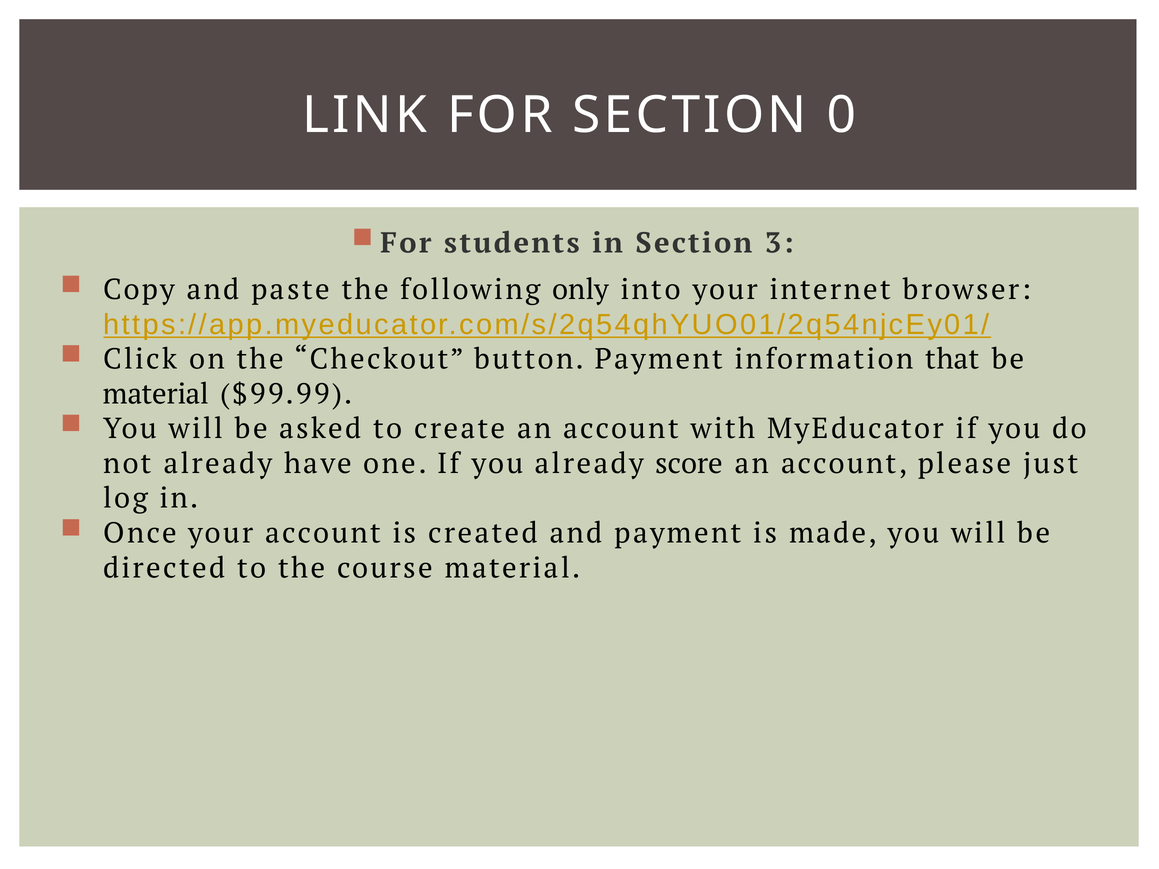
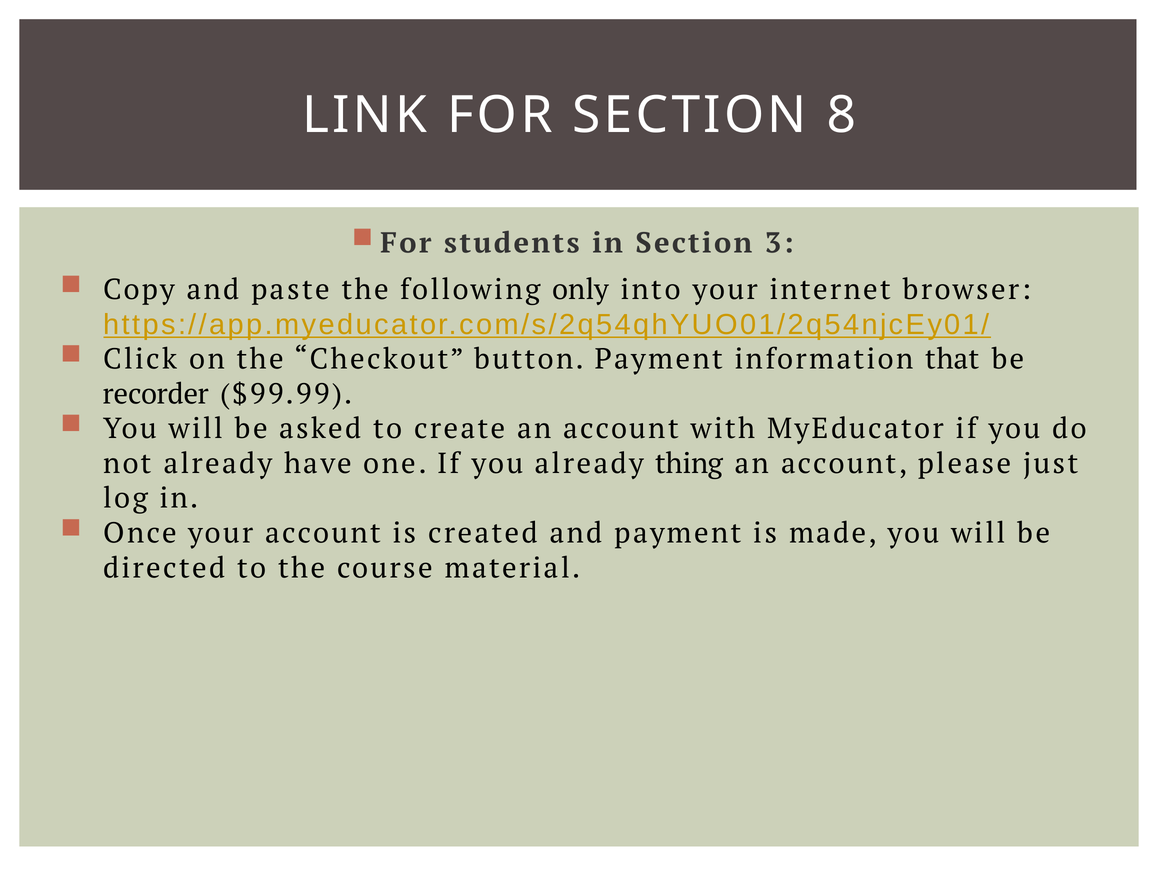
0: 0 -> 8
material at (156, 394): material -> recorder
score: score -> thing
